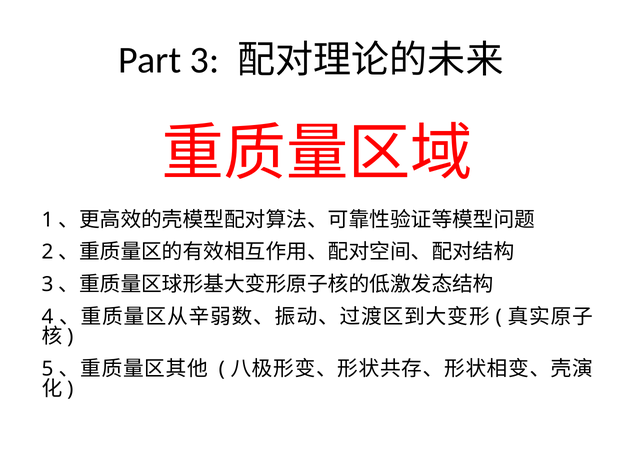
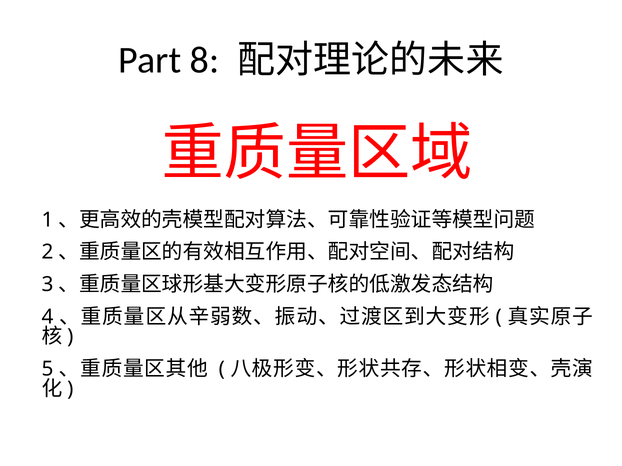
Part 3: 3 -> 8
